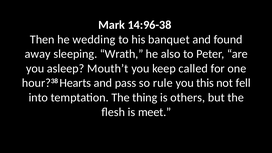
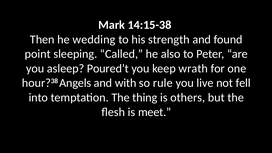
14:96-38: 14:96-38 -> 14:15-38
banquet: banquet -> strength
away: away -> point
Wrath: Wrath -> Called
Mouth’t: Mouth’t -> Poured’t
called: called -> wrath
Hearts: Hearts -> Angels
pass: pass -> with
this: this -> live
